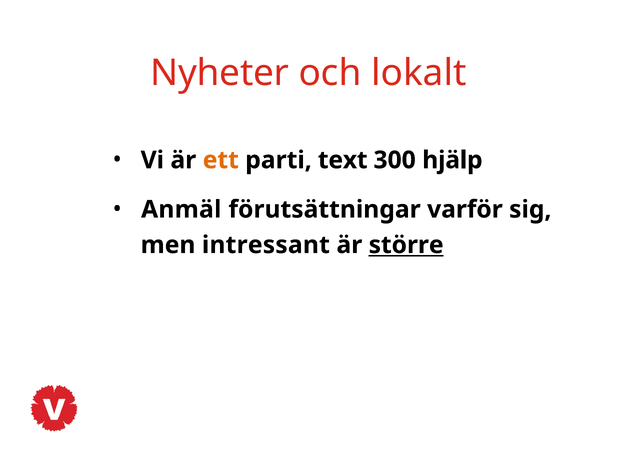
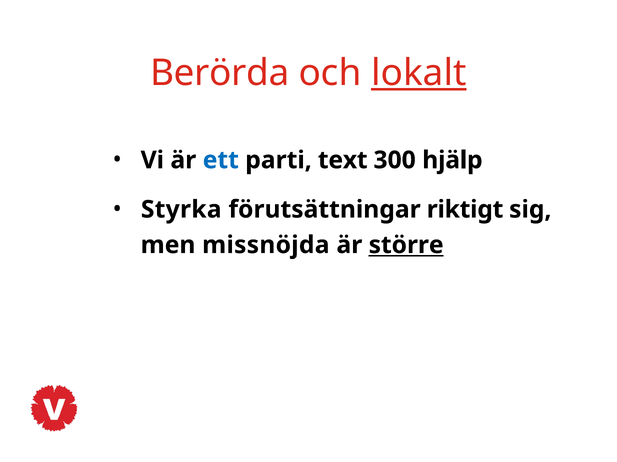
Nyheter: Nyheter -> Berörda
lokalt underline: none -> present
ett colour: orange -> blue
Anmäl: Anmäl -> Styrka
varför: varför -> riktigt
intressant: intressant -> missnöjda
